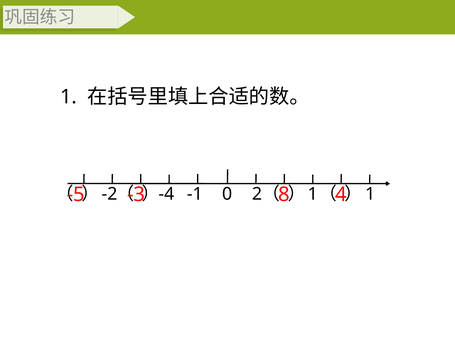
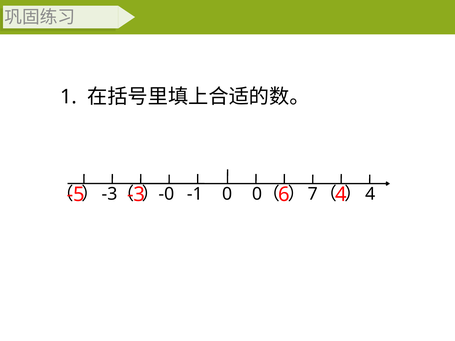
-2 at (109, 194): -2 -> -3
-4: -4 -> -0
0 2: 2 -> 0
8: 8 -> 6
1 at (313, 194): 1 -> 7
1 at (370, 194): 1 -> 4
